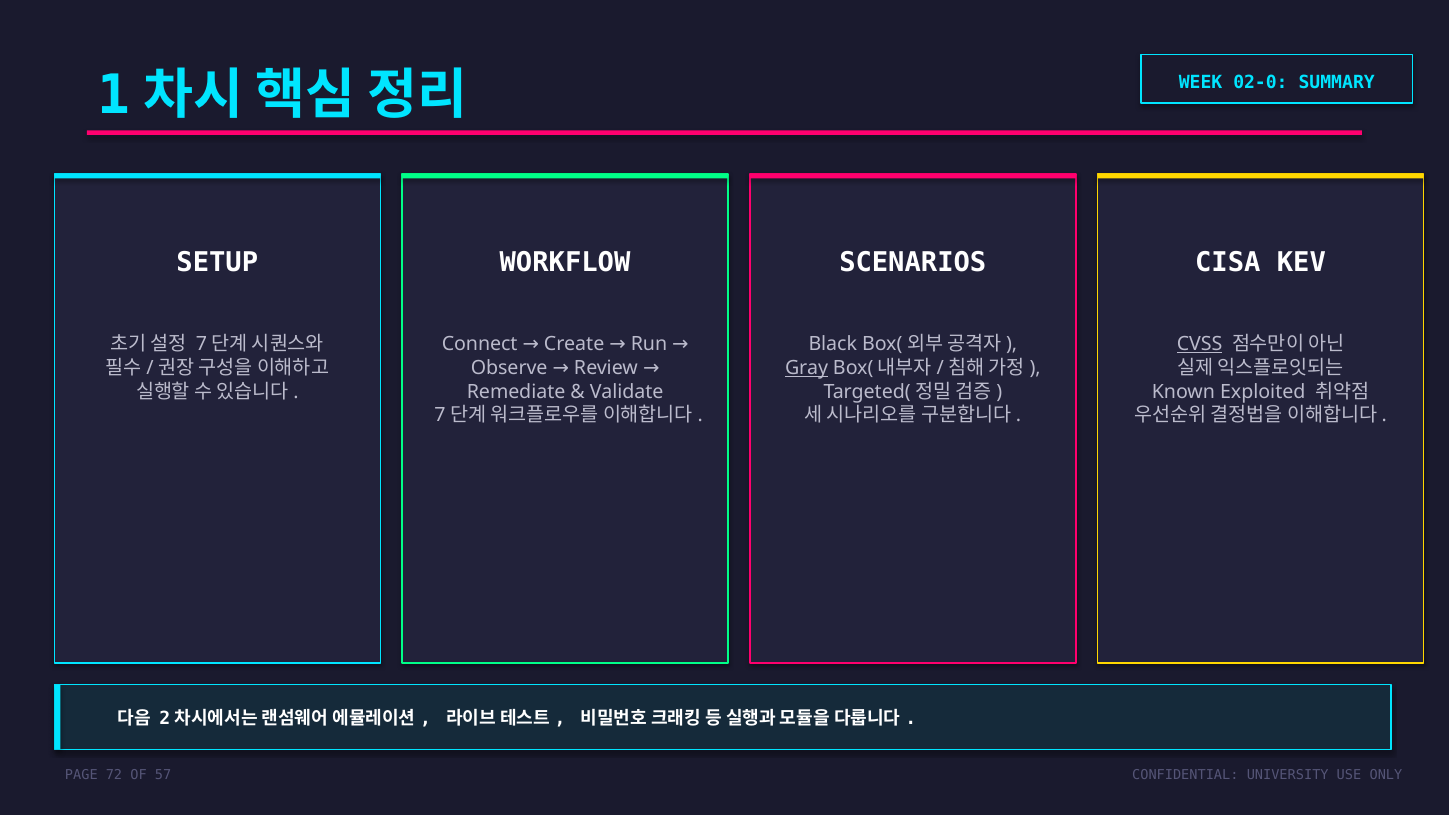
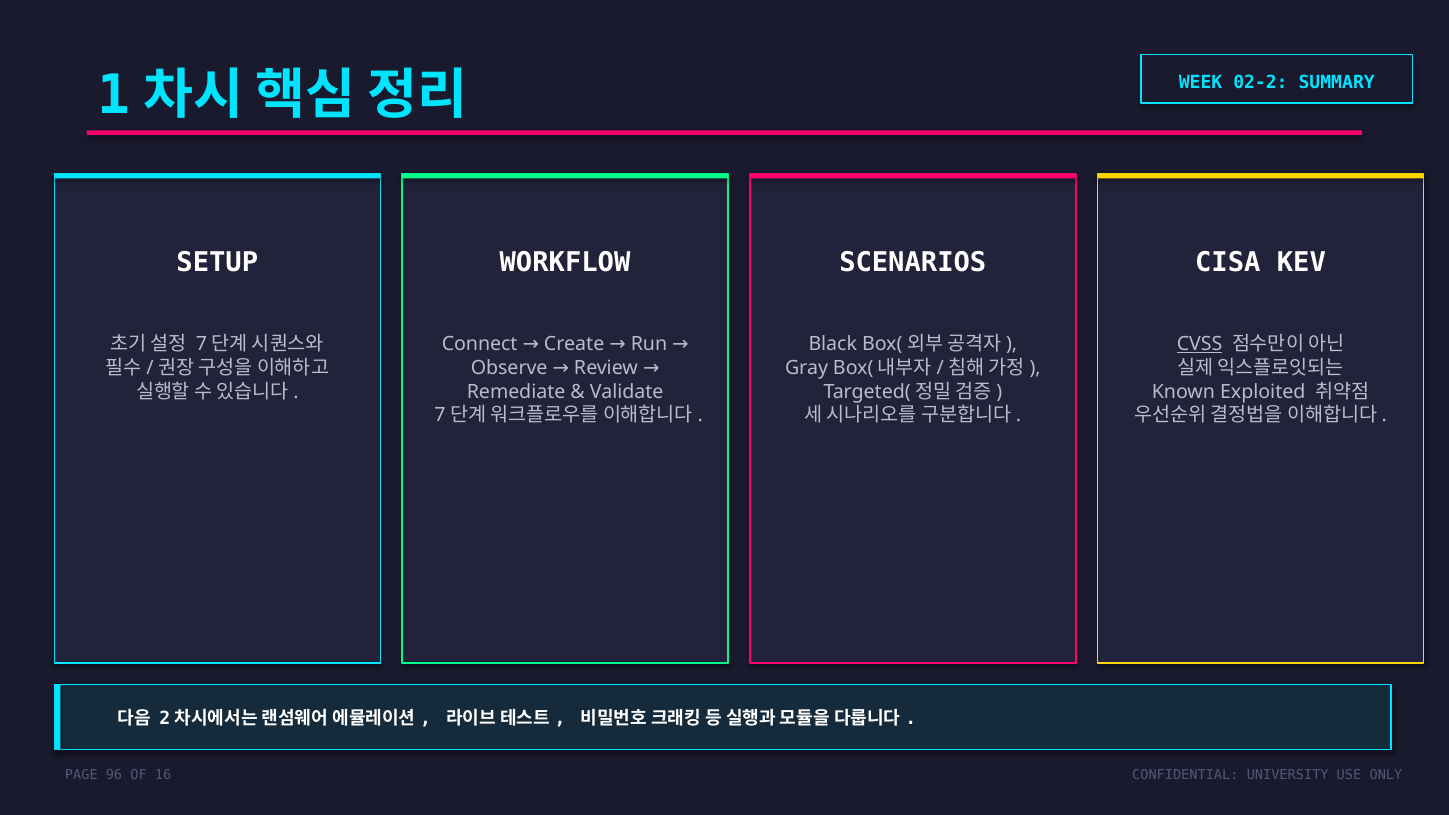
02-0: 02-0 -> 02-2
Gray underline: present -> none
72: 72 -> 96
57: 57 -> 16
